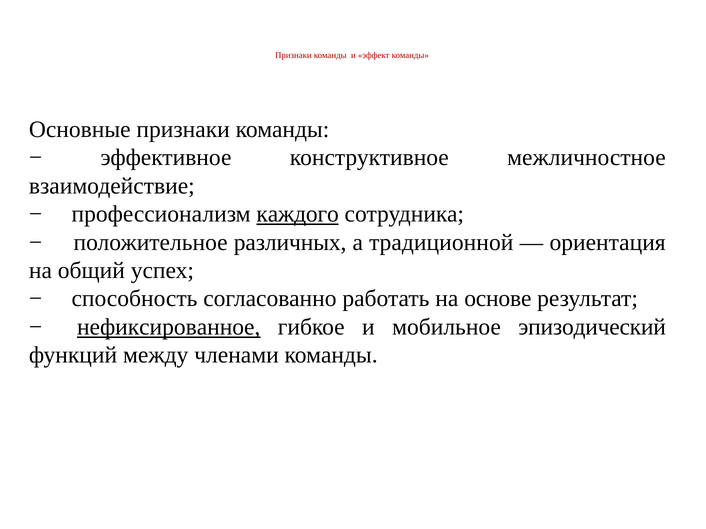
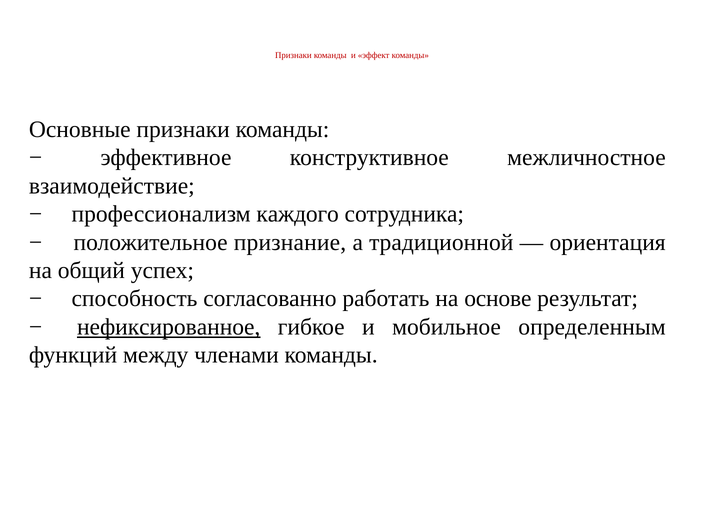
каждого underline: present -> none
различных: различных -> признание
эпизодический: эпизодический -> определенным
